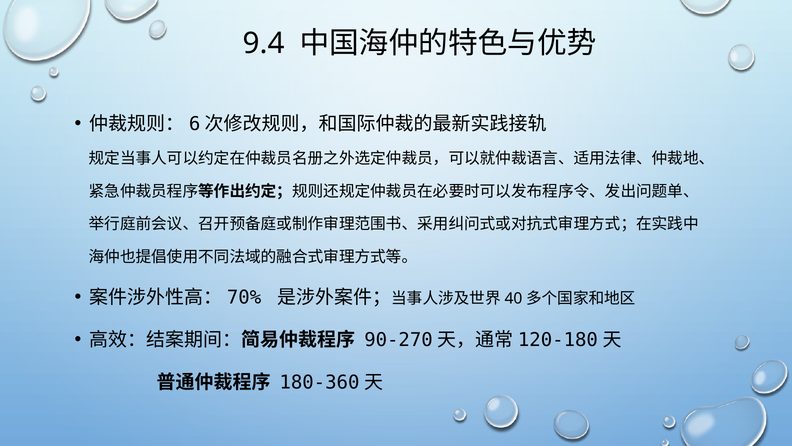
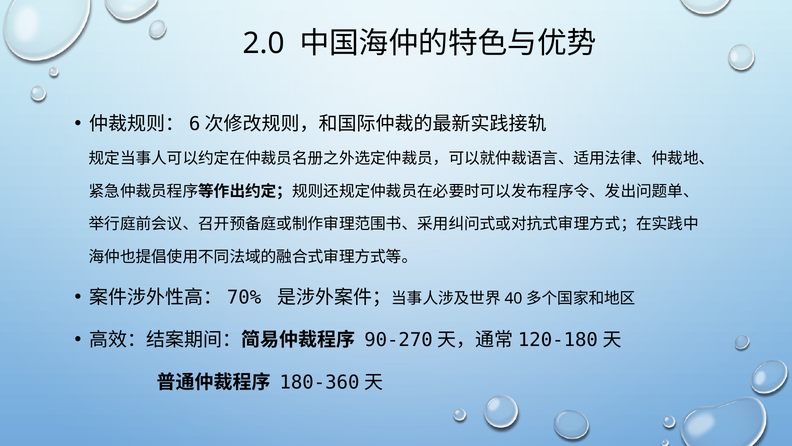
9.4: 9.4 -> 2.0
